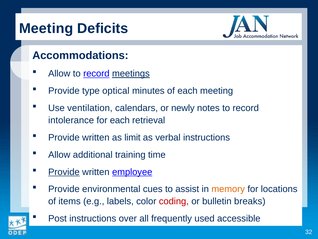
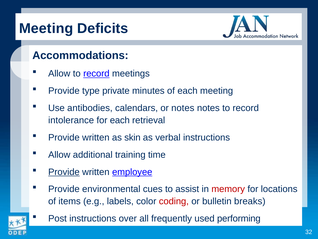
meetings underline: present -> none
optical: optical -> private
ventilation: ventilation -> antibodies
or newly: newly -> notes
limit: limit -> skin
memory colour: orange -> red
accessible: accessible -> performing
